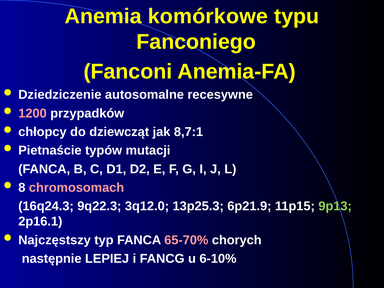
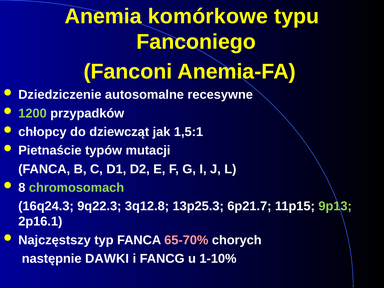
1200 colour: pink -> light green
8,7:1: 8,7:1 -> 1,5:1
chromosomach colour: pink -> light green
3q12.0: 3q12.0 -> 3q12.8
6p21.9: 6p21.9 -> 6p21.7
LEPIEJ: LEPIEJ -> DAWKI
6-10%: 6-10% -> 1-10%
